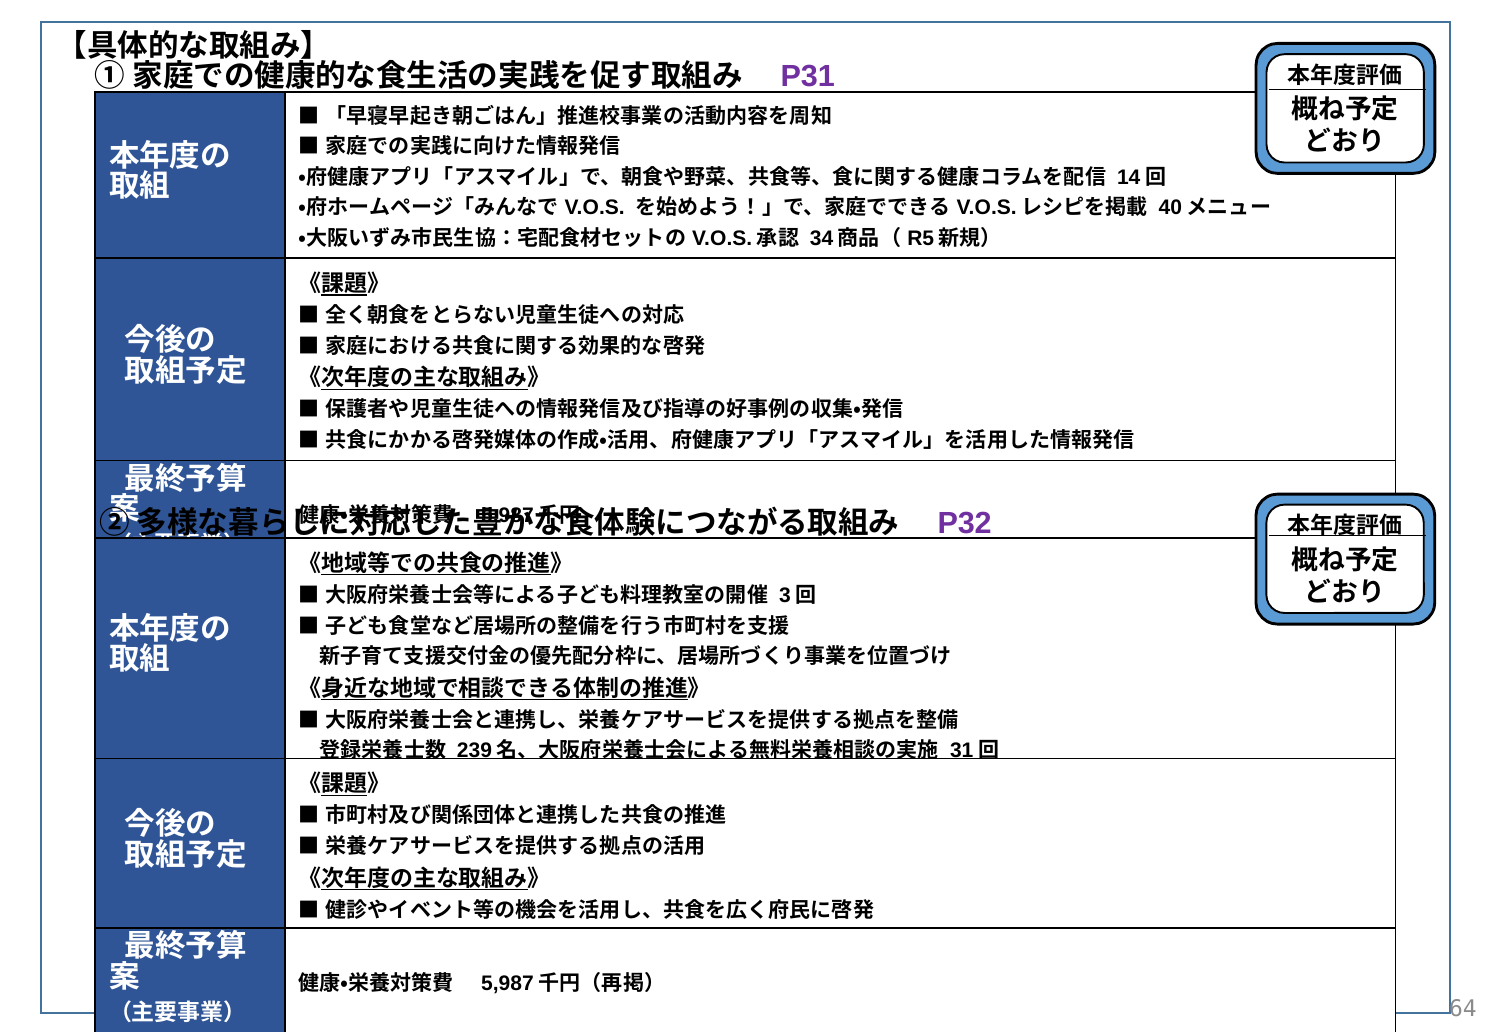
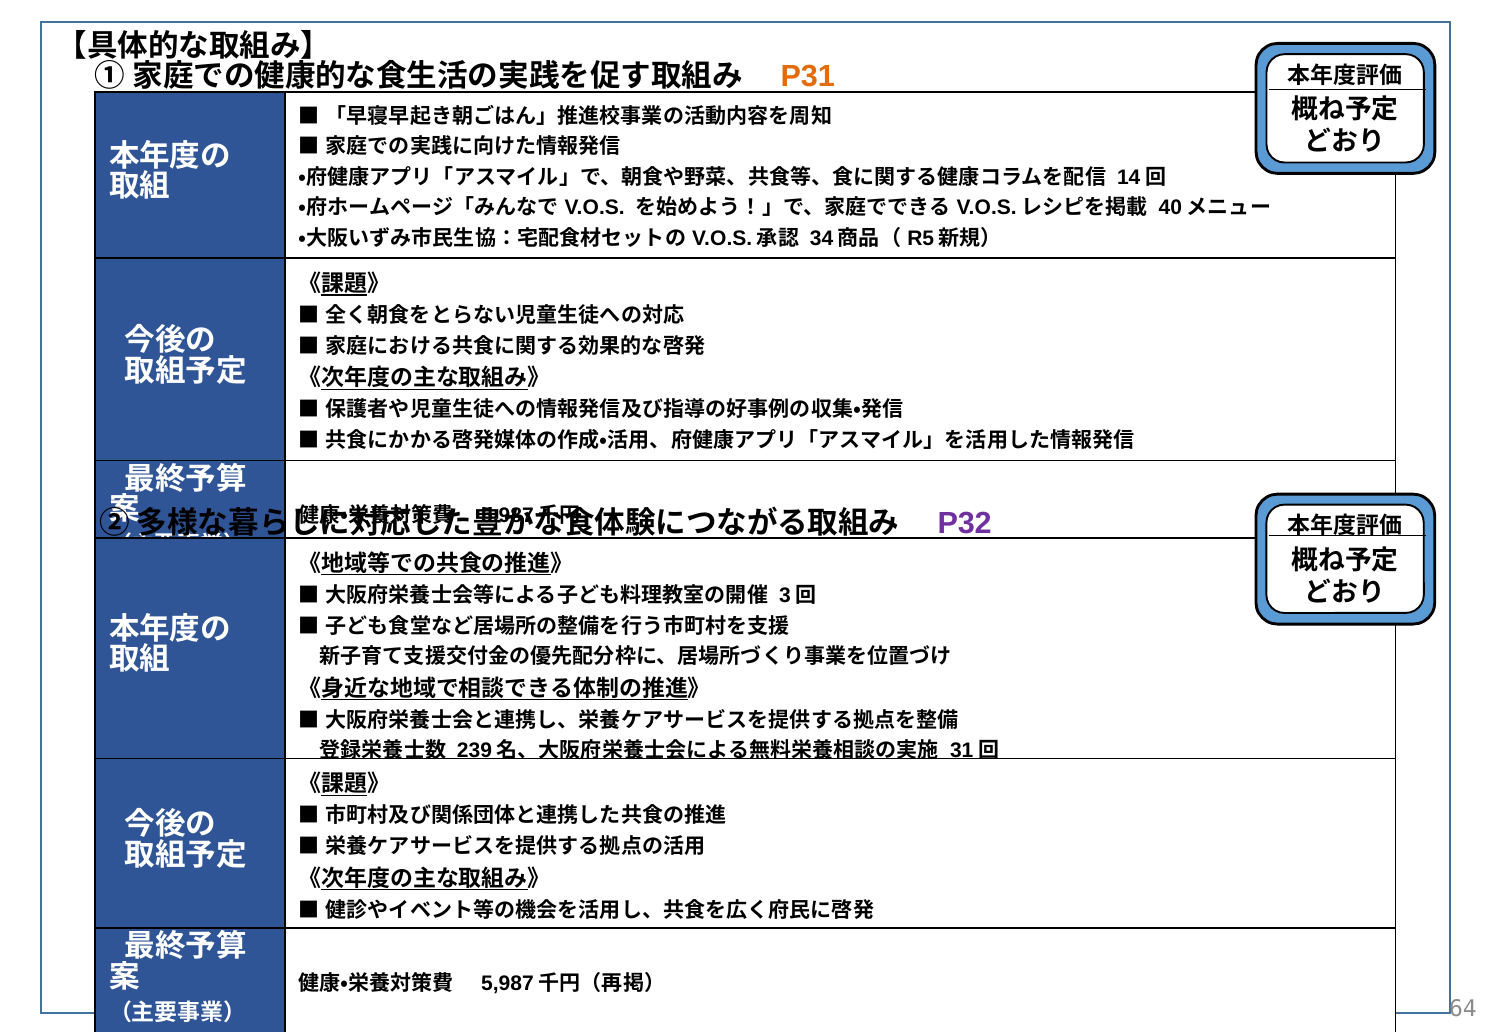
P31 colour: purple -> orange
